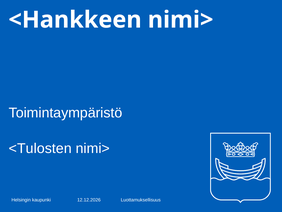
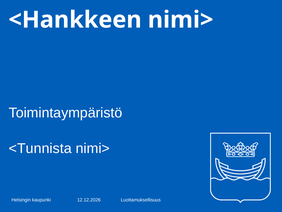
<Tulosten: <Tulosten -> <Tunnista
